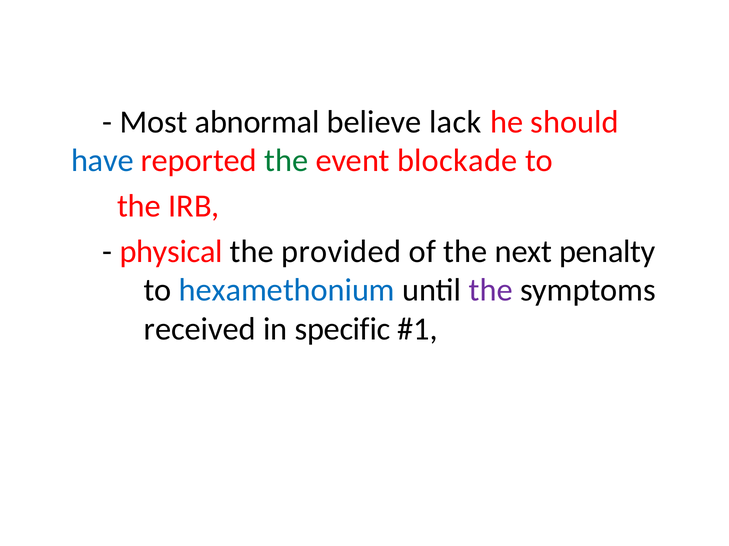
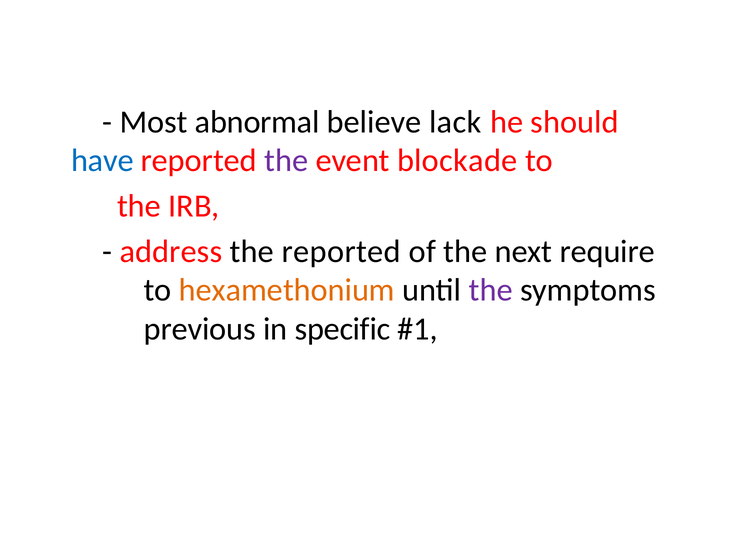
the at (286, 161) colour: green -> purple
physical: physical -> address
the provided: provided -> reported
penalty: penalty -> require
hexamethonium colour: blue -> orange
received: received -> previous
